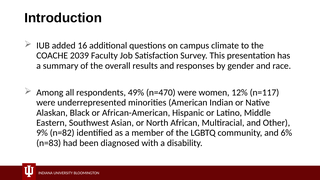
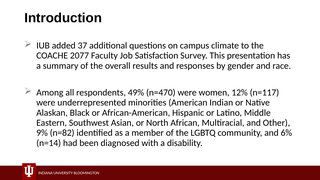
16: 16 -> 37
2039: 2039 -> 2077
n=83: n=83 -> n=14
